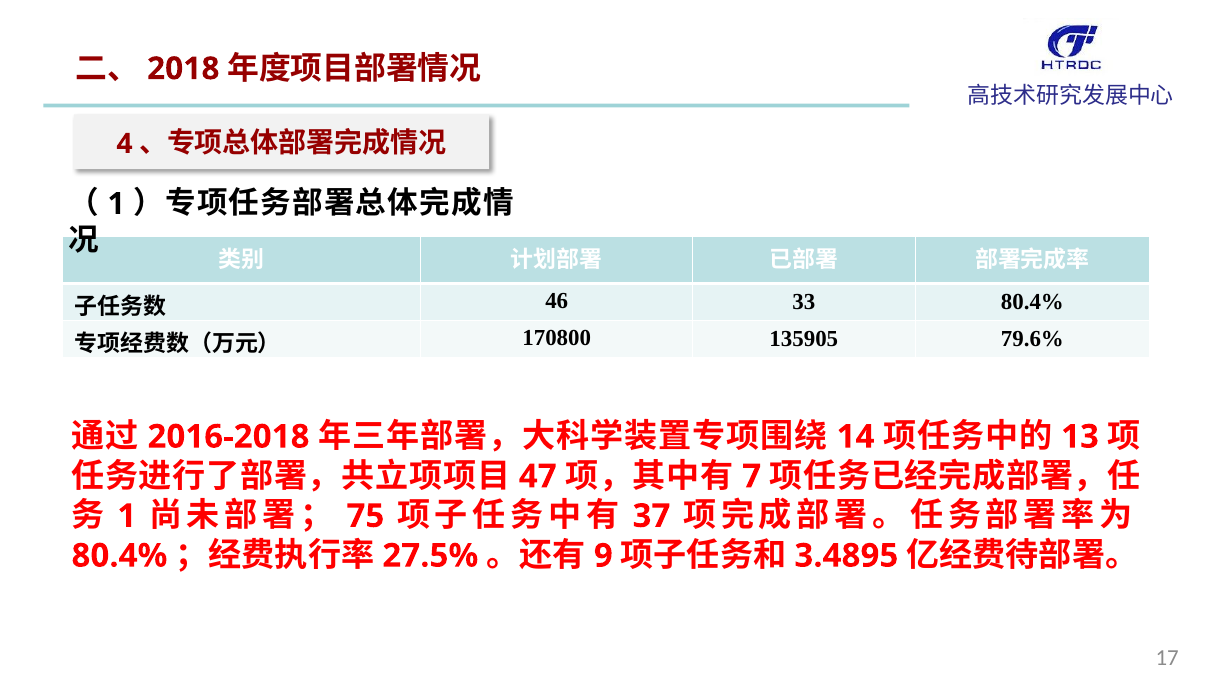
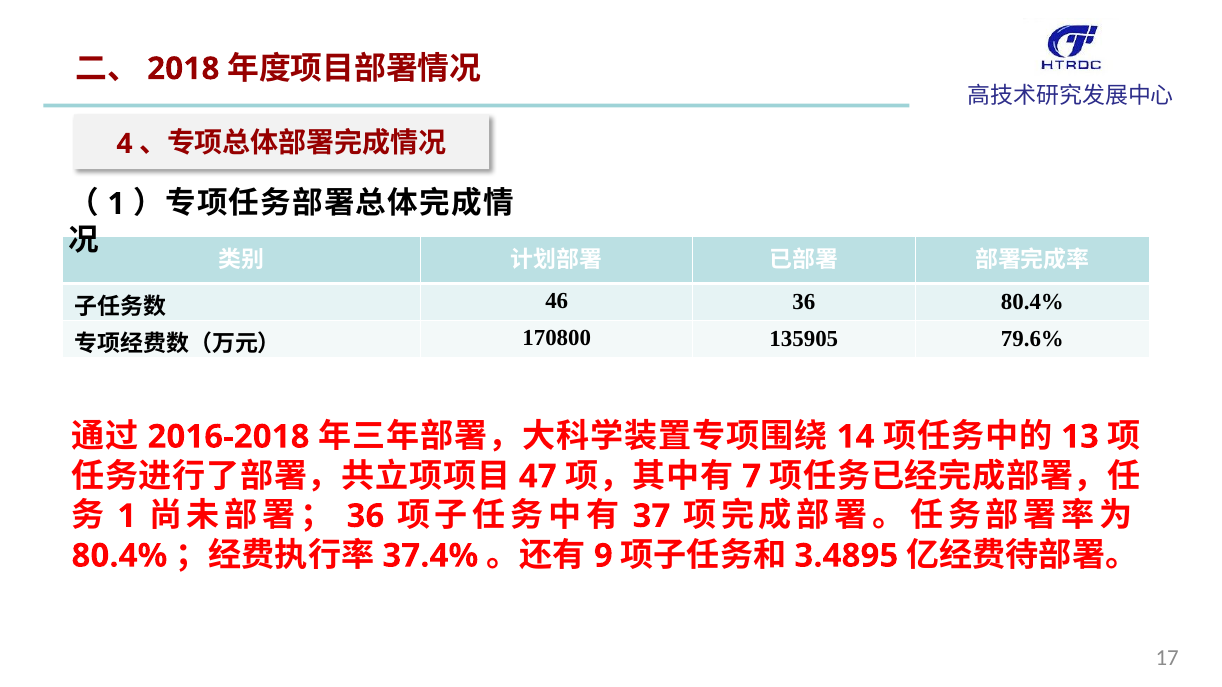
46 33: 33 -> 36
75 at (365, 516): 75 -> 36
27.5%: 27.5% -> 37.4%
